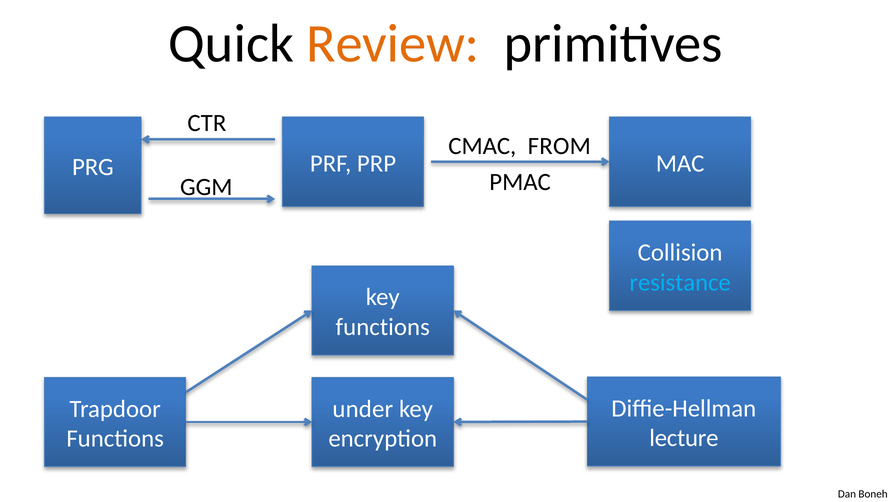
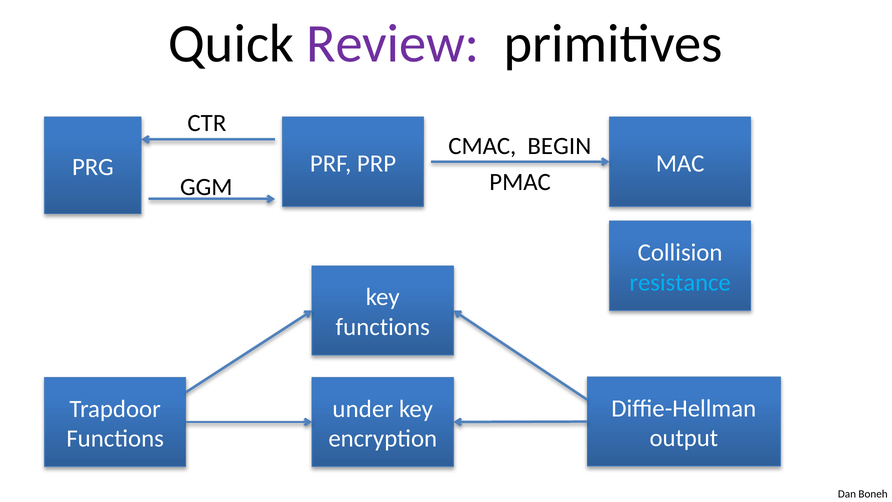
Review colour: orange -> purple
FROM: FROM -> BEGIN
lecture: lecture -> output
